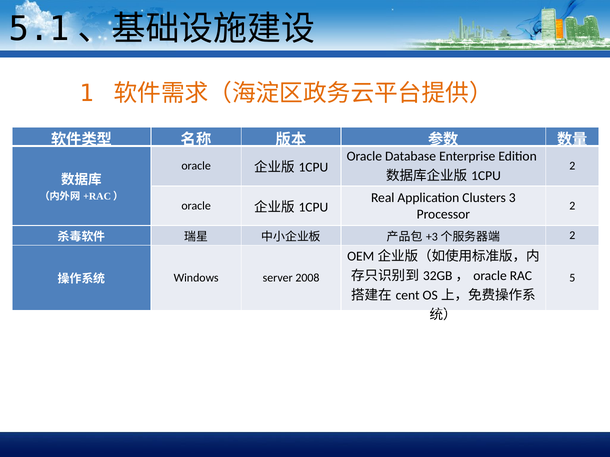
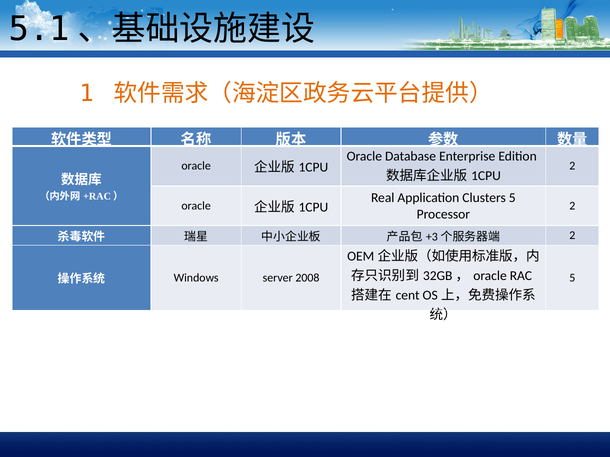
Clusters 3: 3 -> 5
